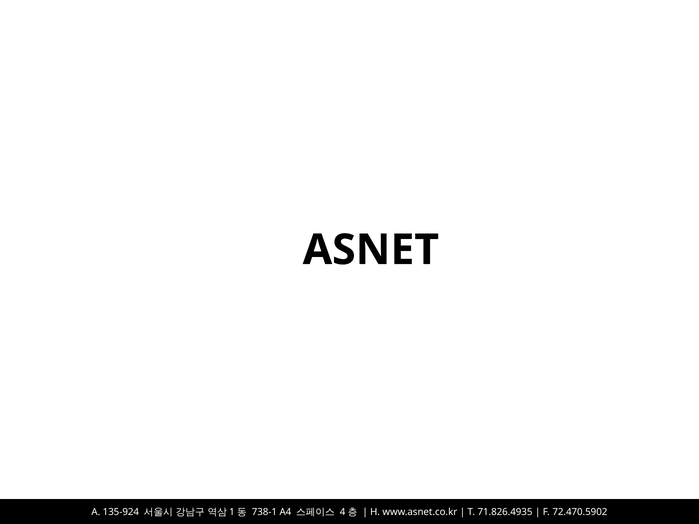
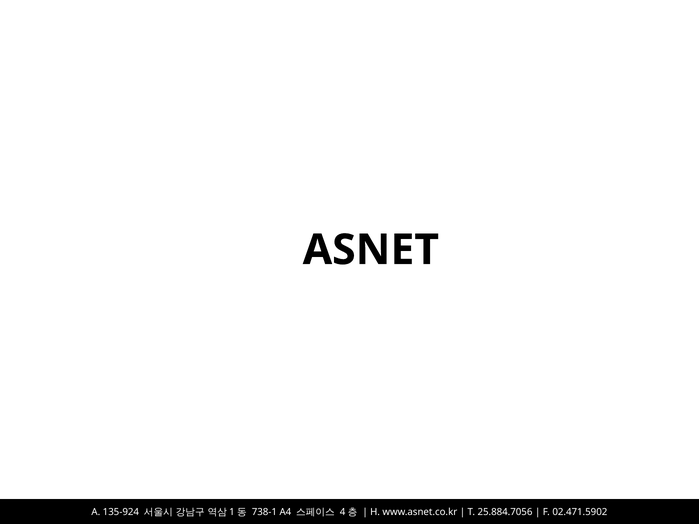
71.826.4935: 71.826.4935 -> 25.884.7056
72.470.5902: 72.470.5902 -> 02.471.5902
